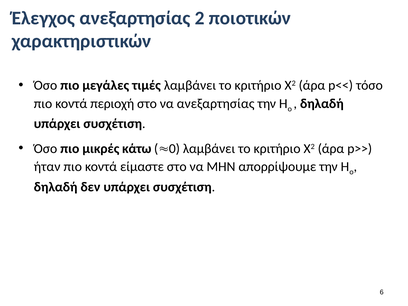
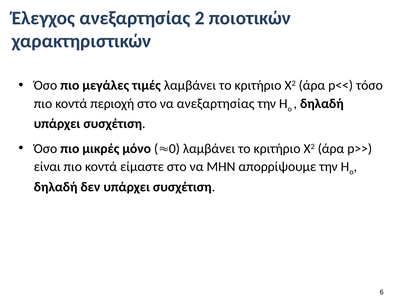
κάτω: κάτω -> μόνο
ήταν: ήταν -> είναι
